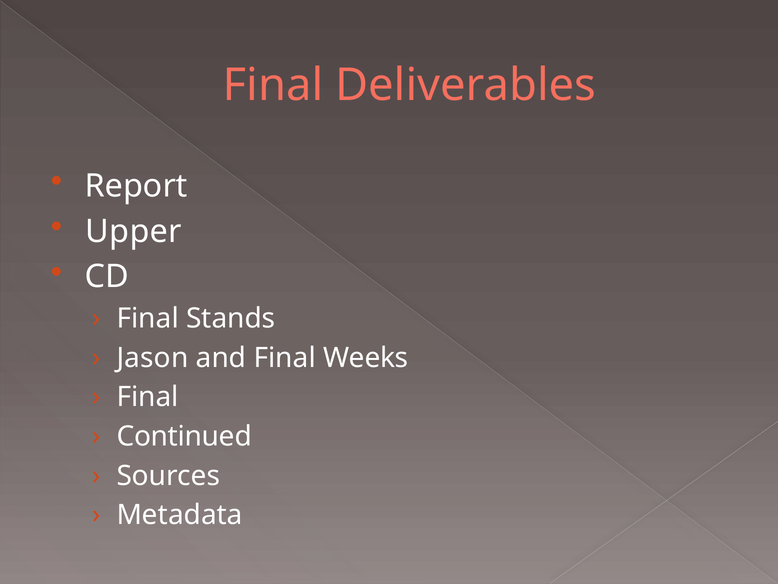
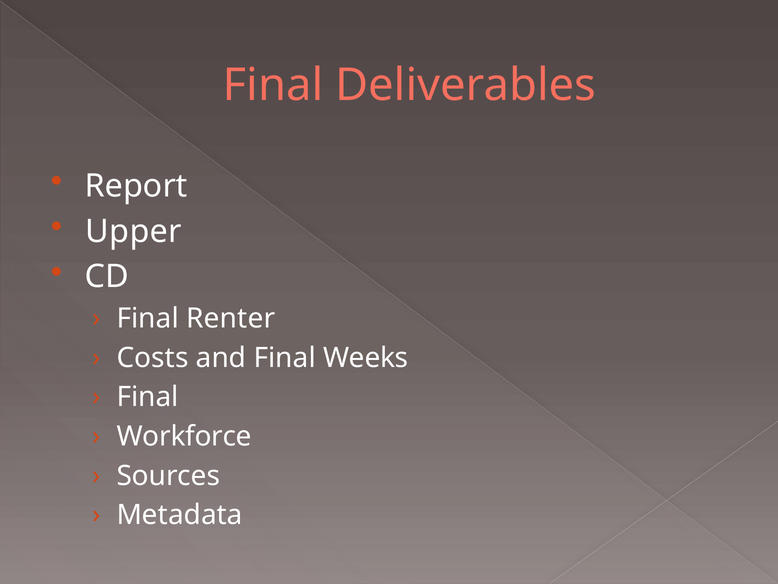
Stands: Stands -> Renter
Jason: Jason -> Costs
Continued: Continued -> Workforce
